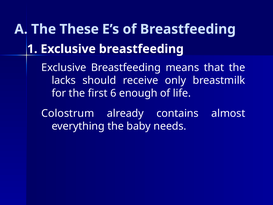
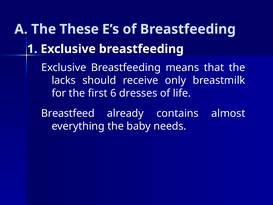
enough: enough -> dresses
Colostrum: Colostrum -> Breastfeed
